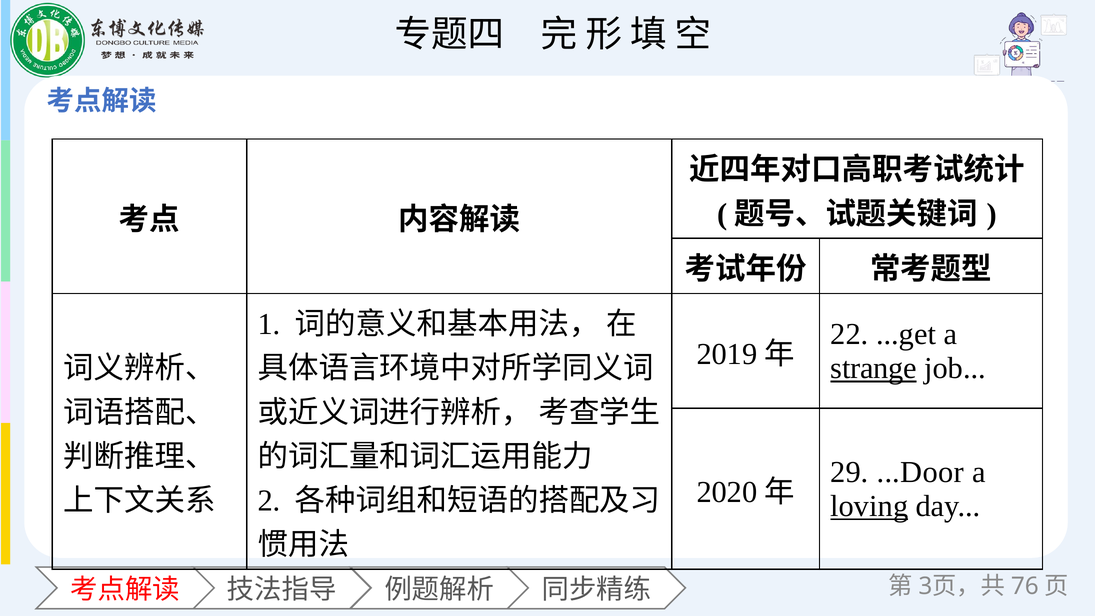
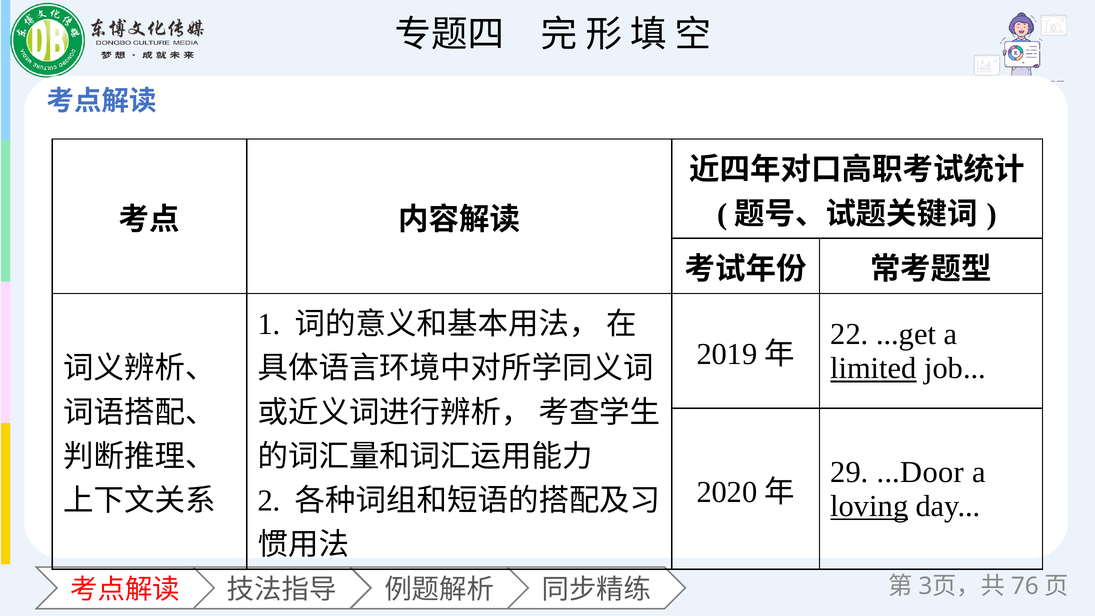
strange: strange -> limited
